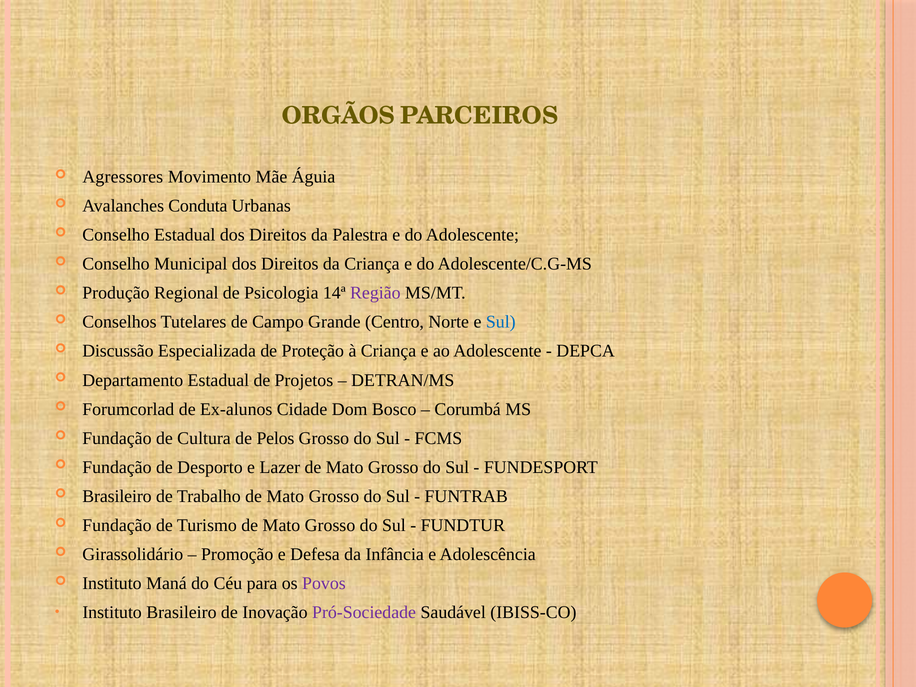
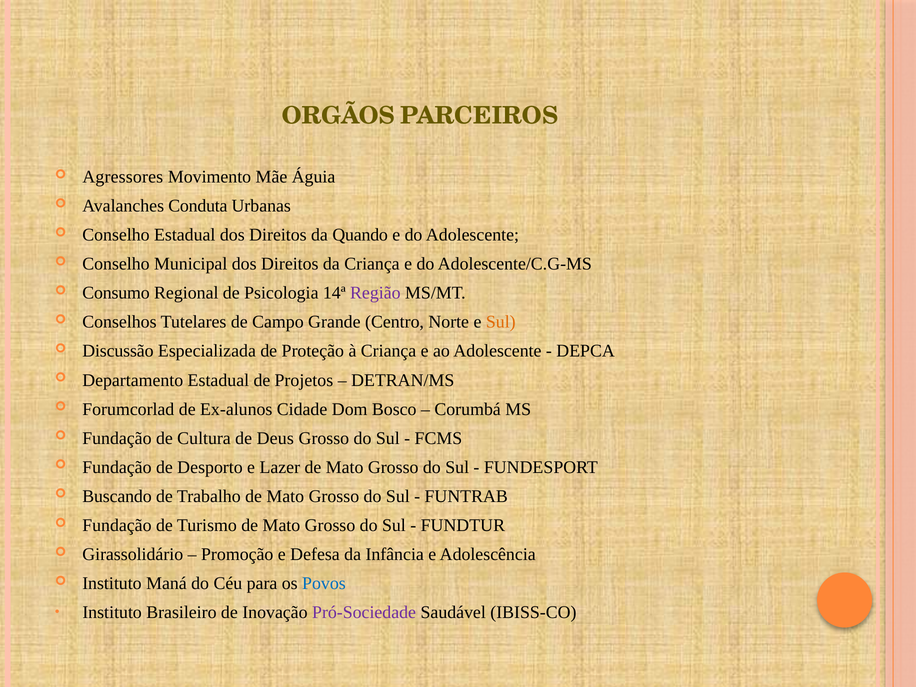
Palestra: Palestra -> Quando
Produção: Produção -> Consumo
Sul at (501, 322) colour: blue -> orange
Pelos: Pelos -> Deus
Brasileiro at (117, 496): Brasileiro -> Buscando
Povos colour: purple -> blue
